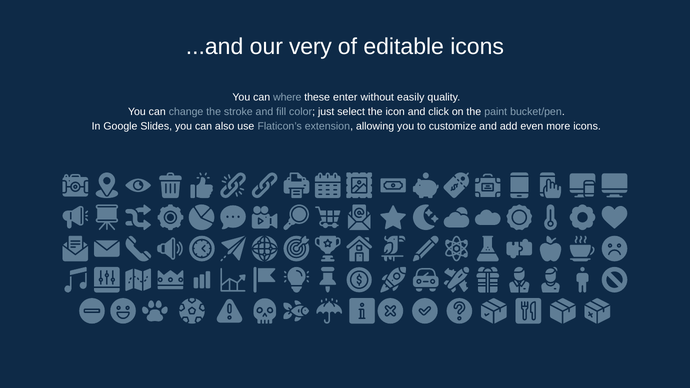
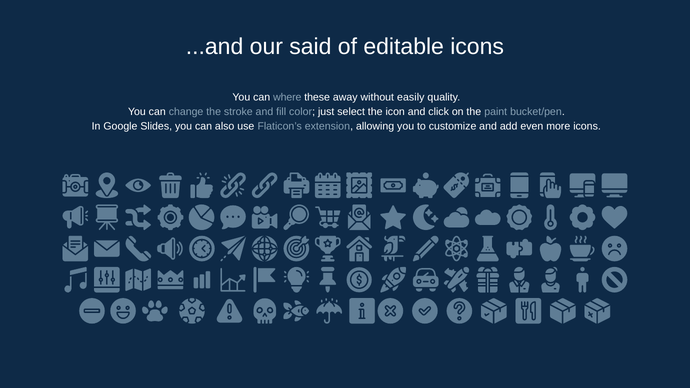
very: very -> said
enter: enter -> away
